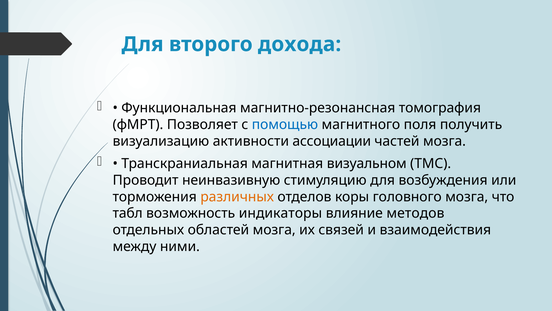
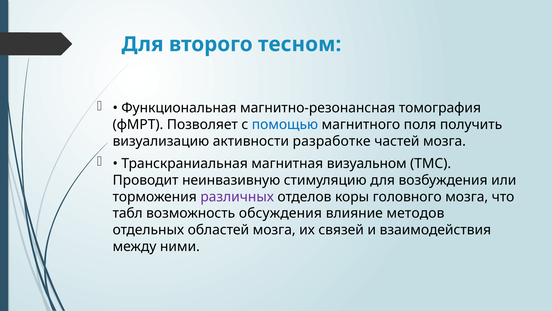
дохода: дохода -> тесном
ассоциации: ассоциации -> разработке
различных colour: orange -> purple
индикаторы: индикаторы -> обсуждения
